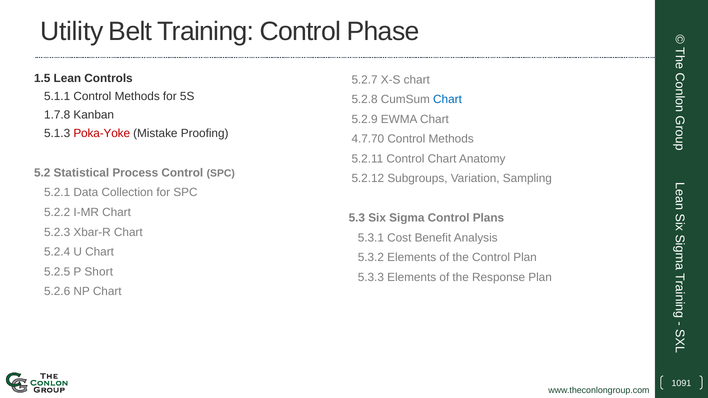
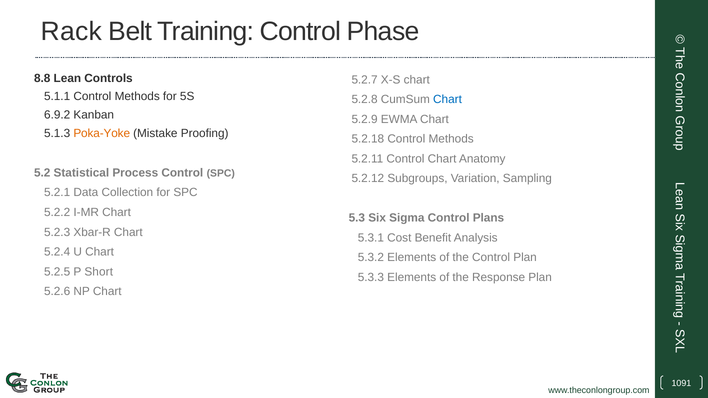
Utility: Utility -> Rack
1.5: 1.5 -> 8.8
1.7.8: 1.7.8 -> 6.9.2
Poka-Yoke colour: red -> orange
4.7.70: 4.7.70 -> 5.2.18
